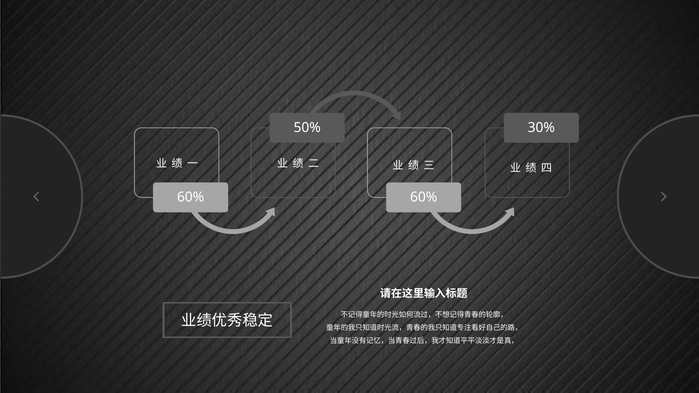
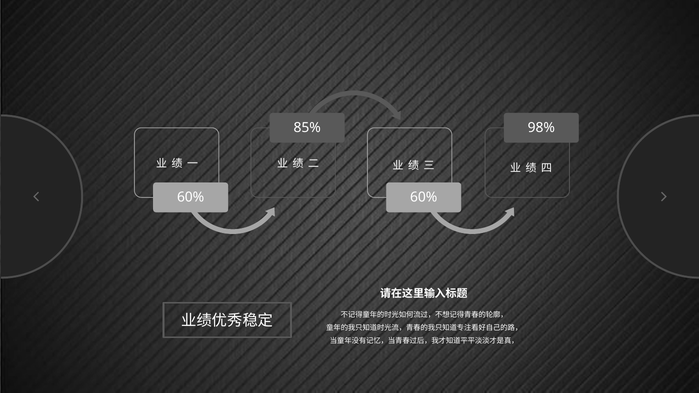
50%: 50% -> 85%
30%: 30% -> 98%
